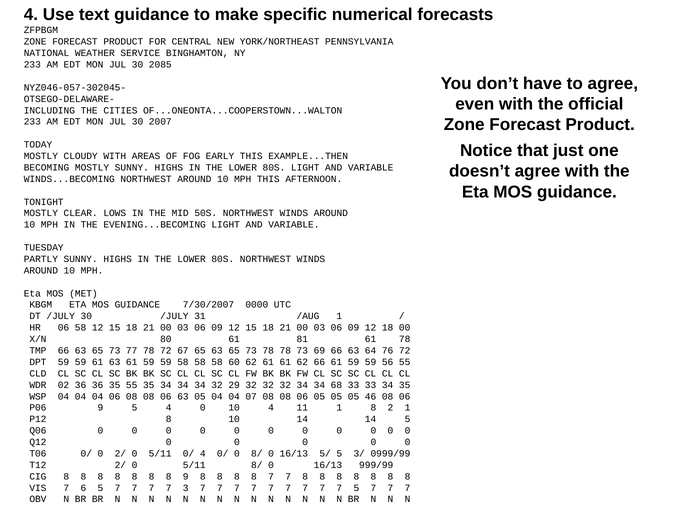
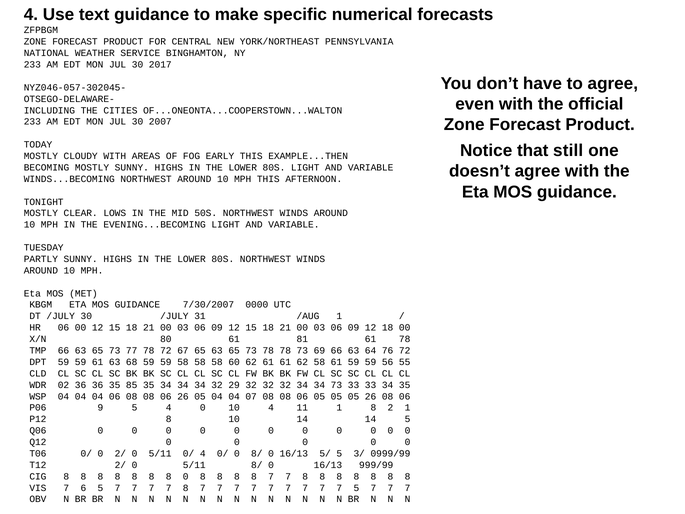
2085: 2085 -> 2017
just: just -> still
06 58: 58 -> 00
63 61: 61 -> 68
62 66: 66 -> 58
35 55: 55 -> 85
34 68: 68 -> 73
06 63: 63 -> 26
05 46: 46 -> 26
8 9: 9 -> 0
7 7 7 3: 3 -> 8
